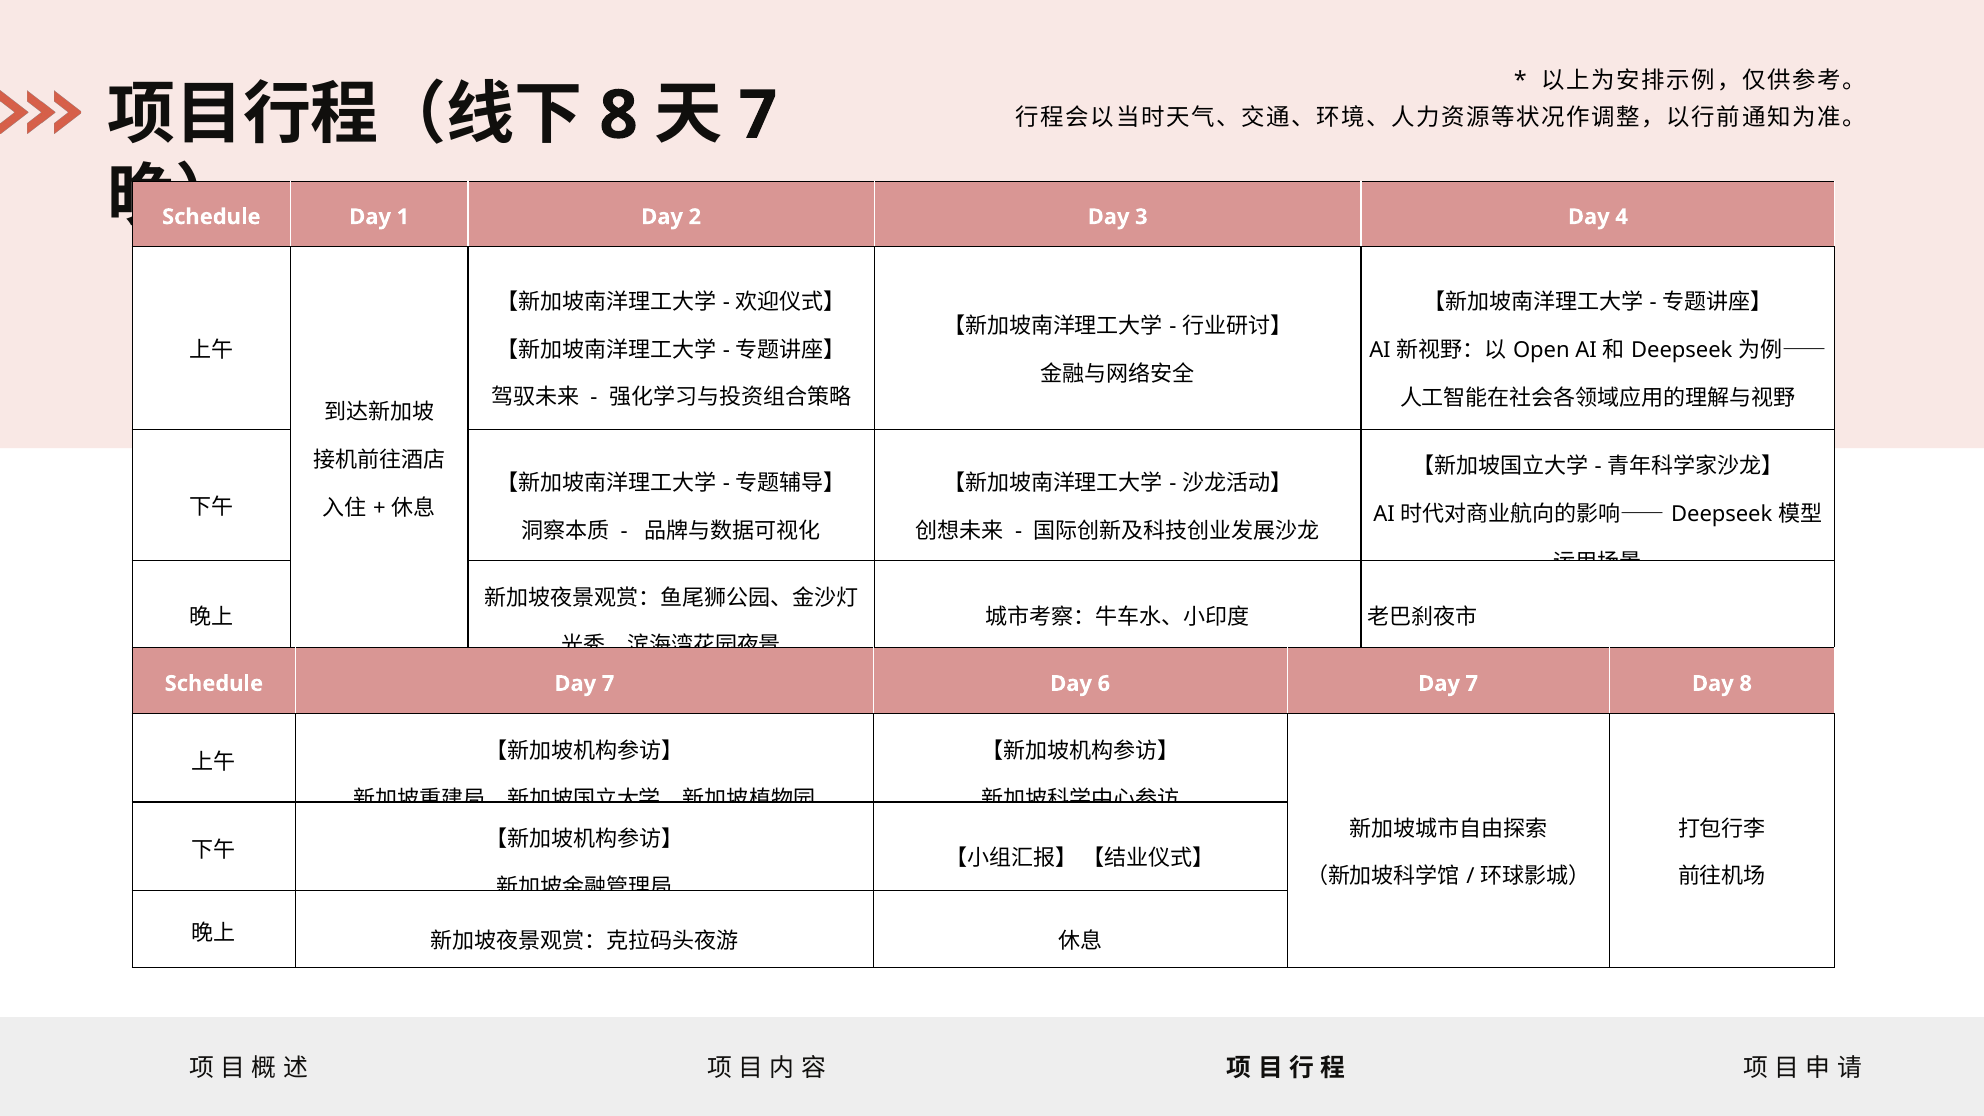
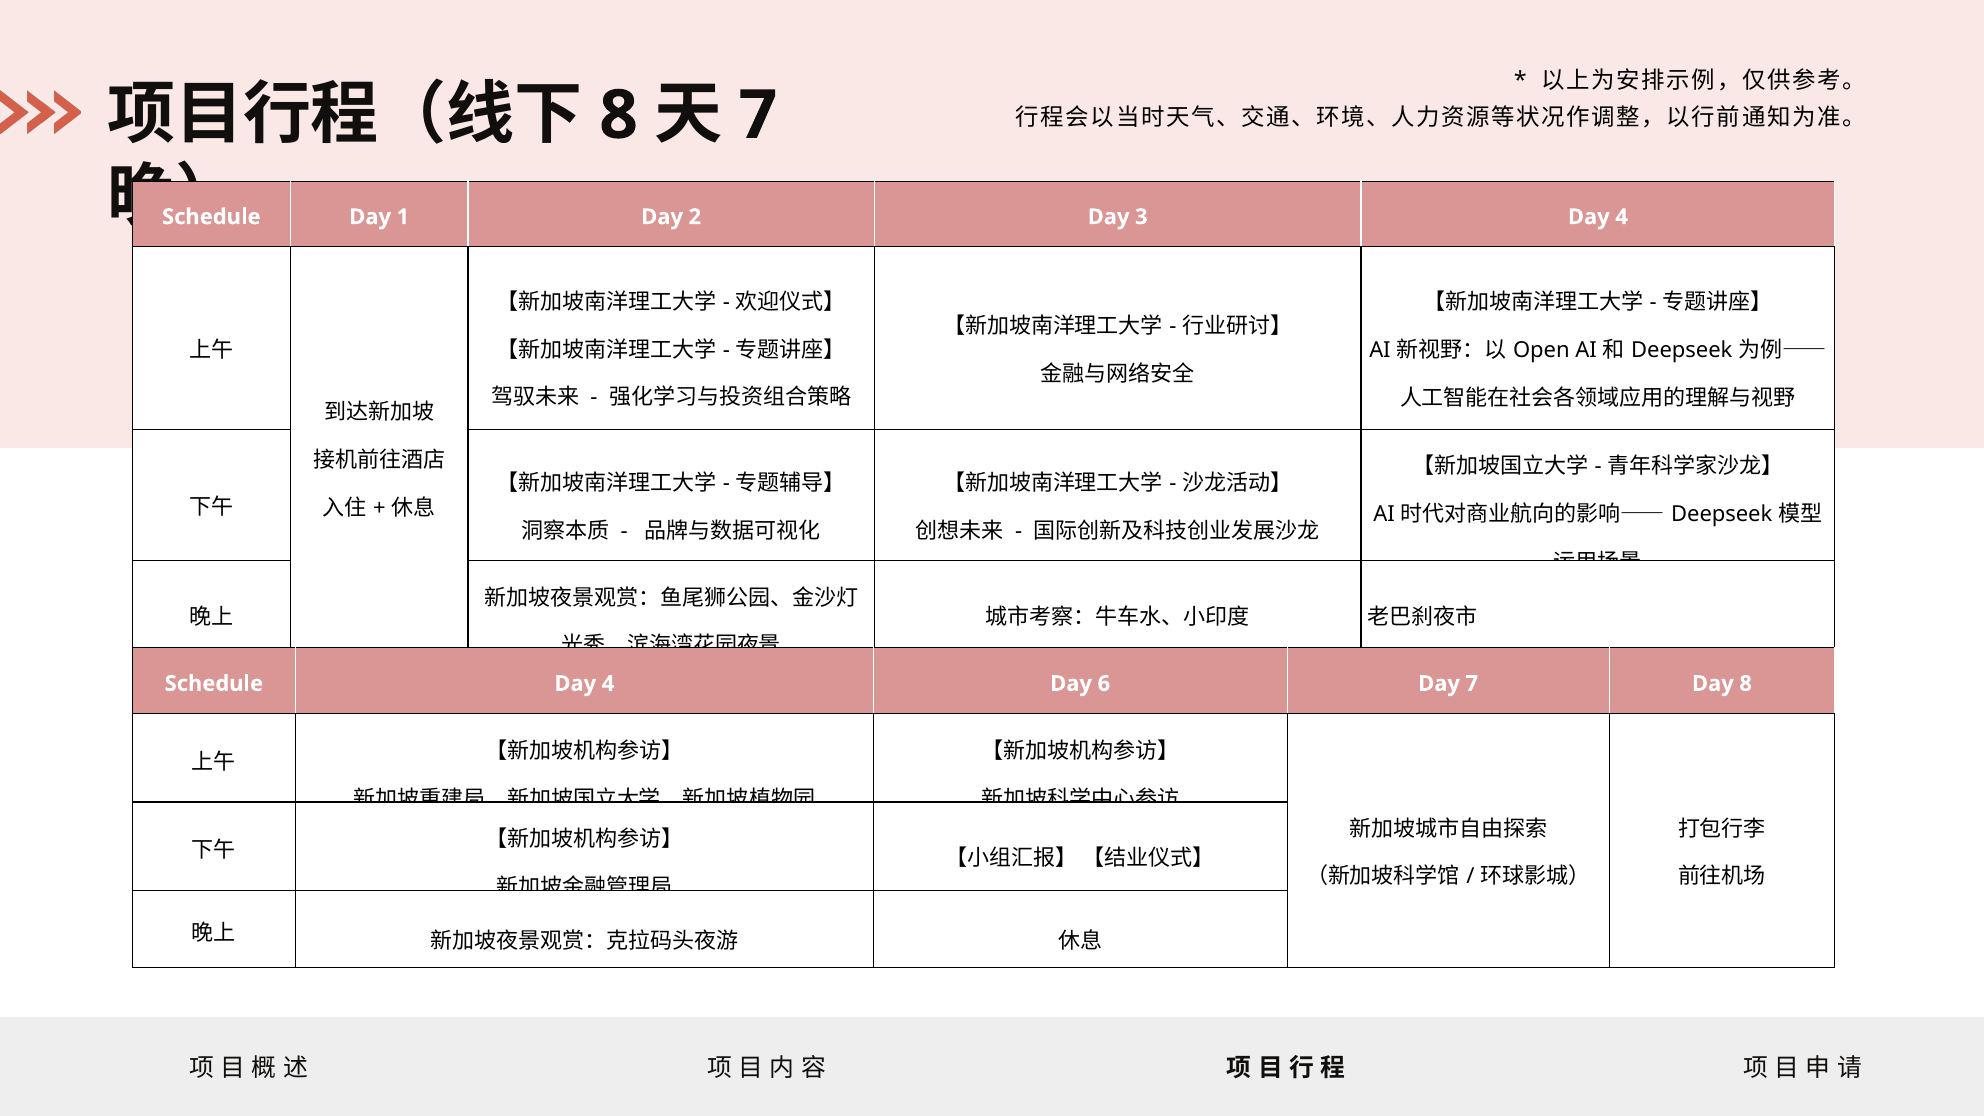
Schedule Day 7: 7 -> 4
